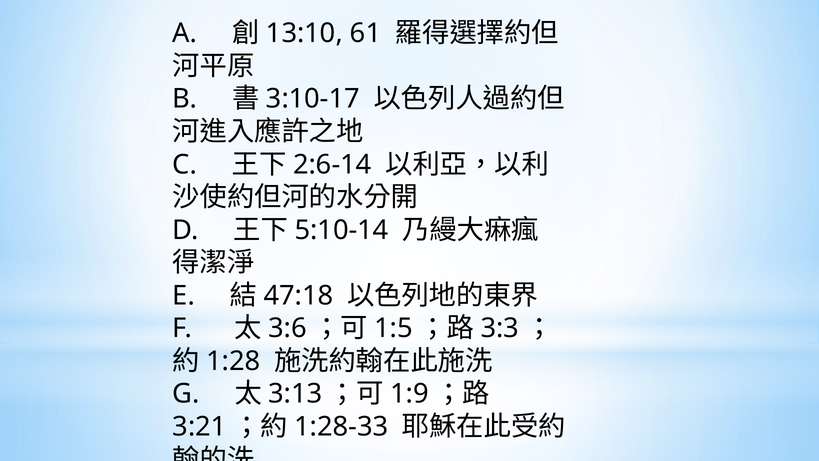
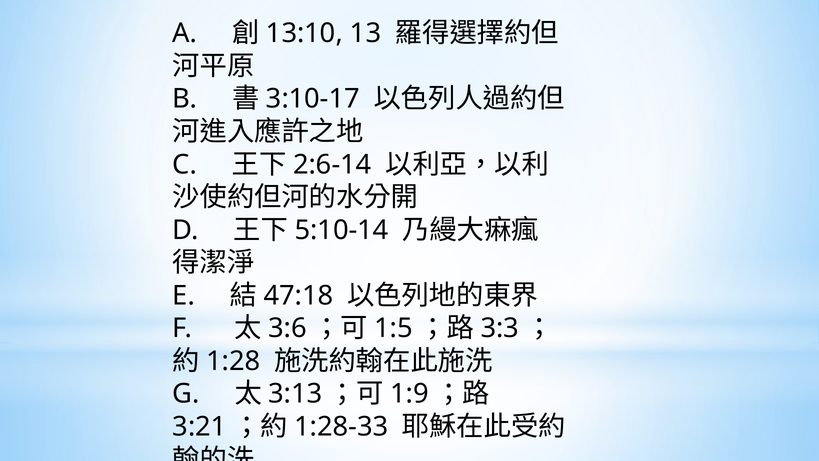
61: 61 -> 13
